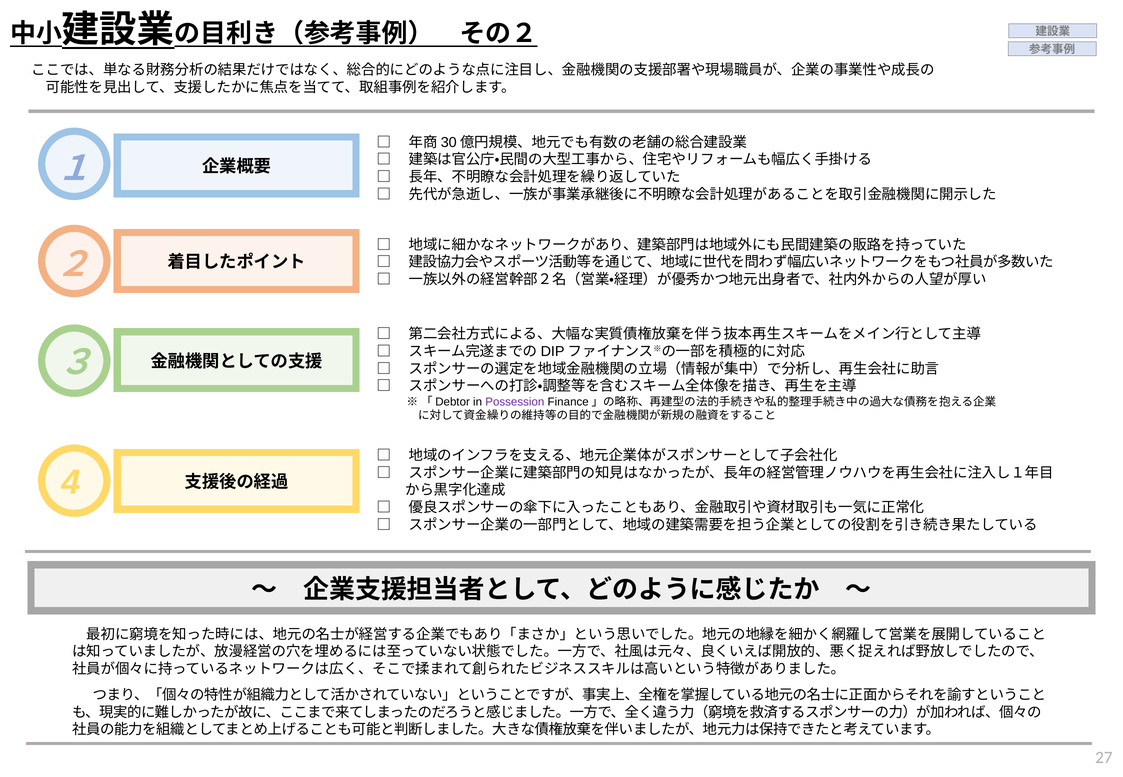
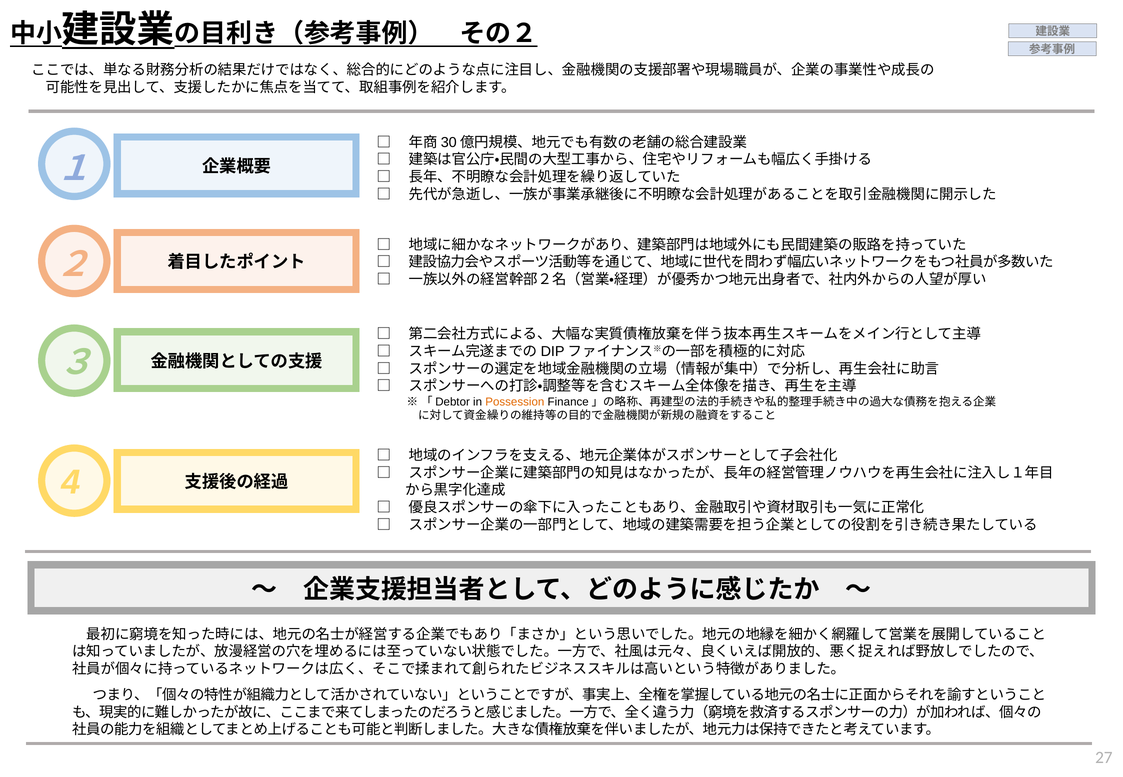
Possession colour: purple -> orange
